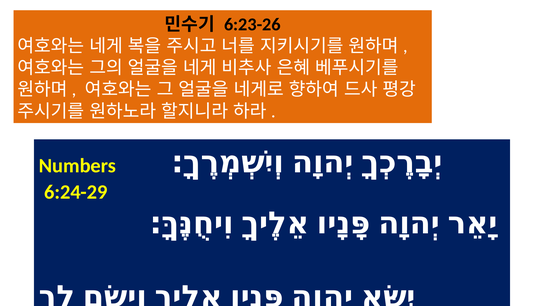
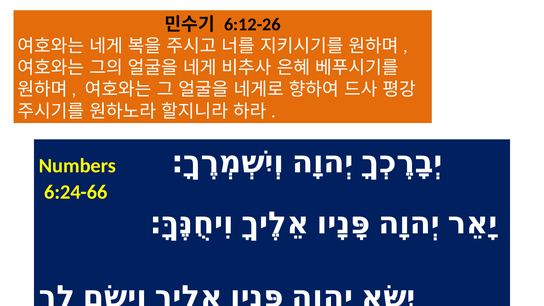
6:23-26: 6:23-26 -> 6:12-26
6:24-29: 6:24-29 -> 6:24-66
